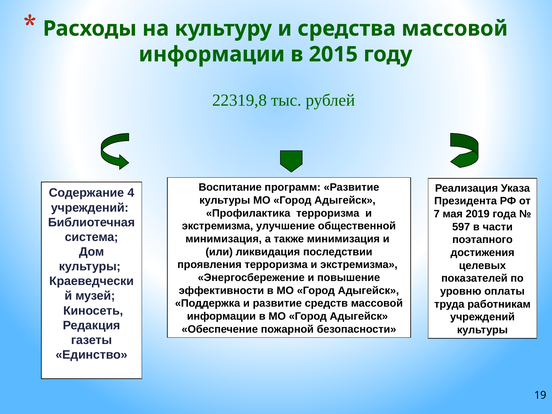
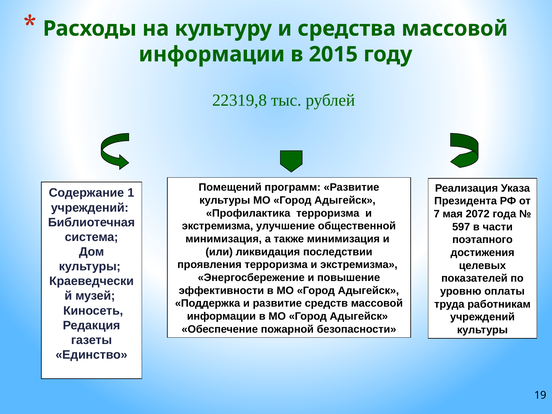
Воспитание: Воспитание -> Помещений
4: 4 -> 1
2019: 2019 -> 2072
